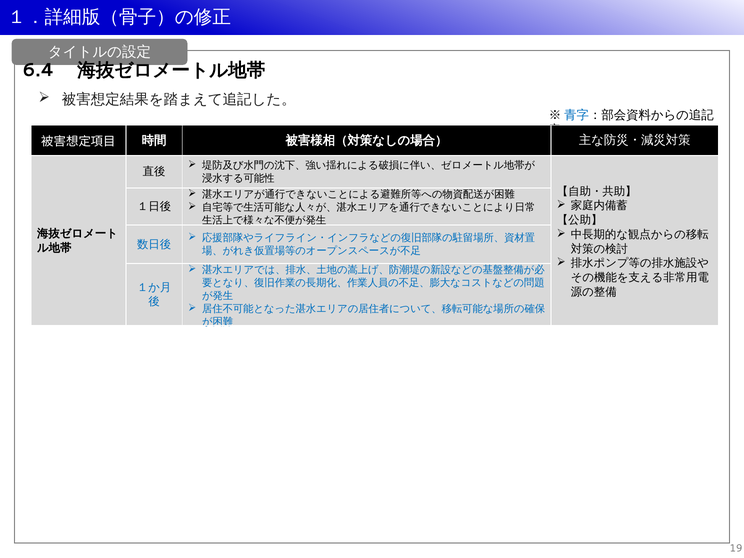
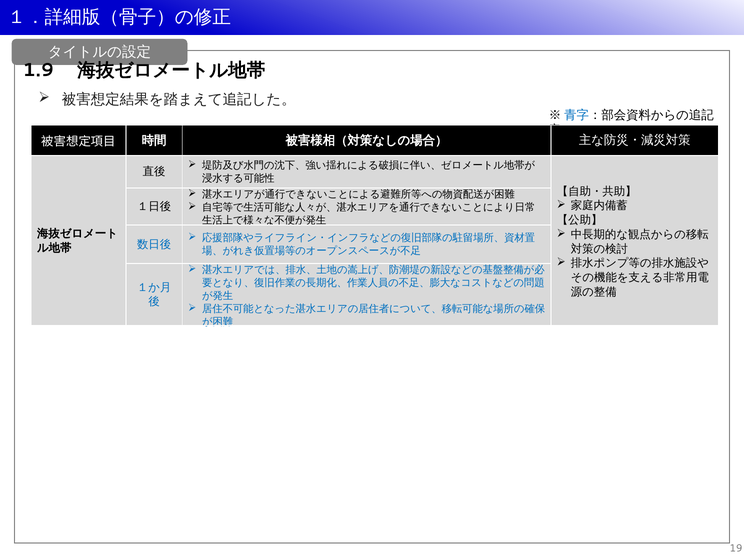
6.4: 6.4 -> 1.9
